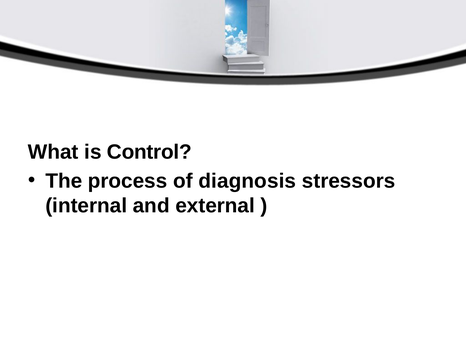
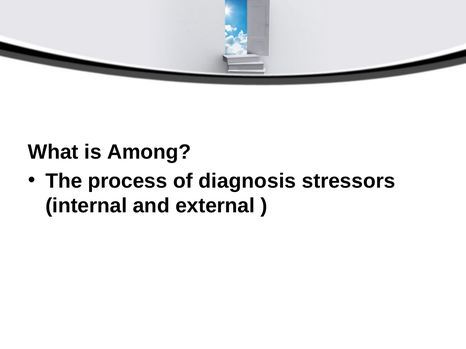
Control: Control -> Among
